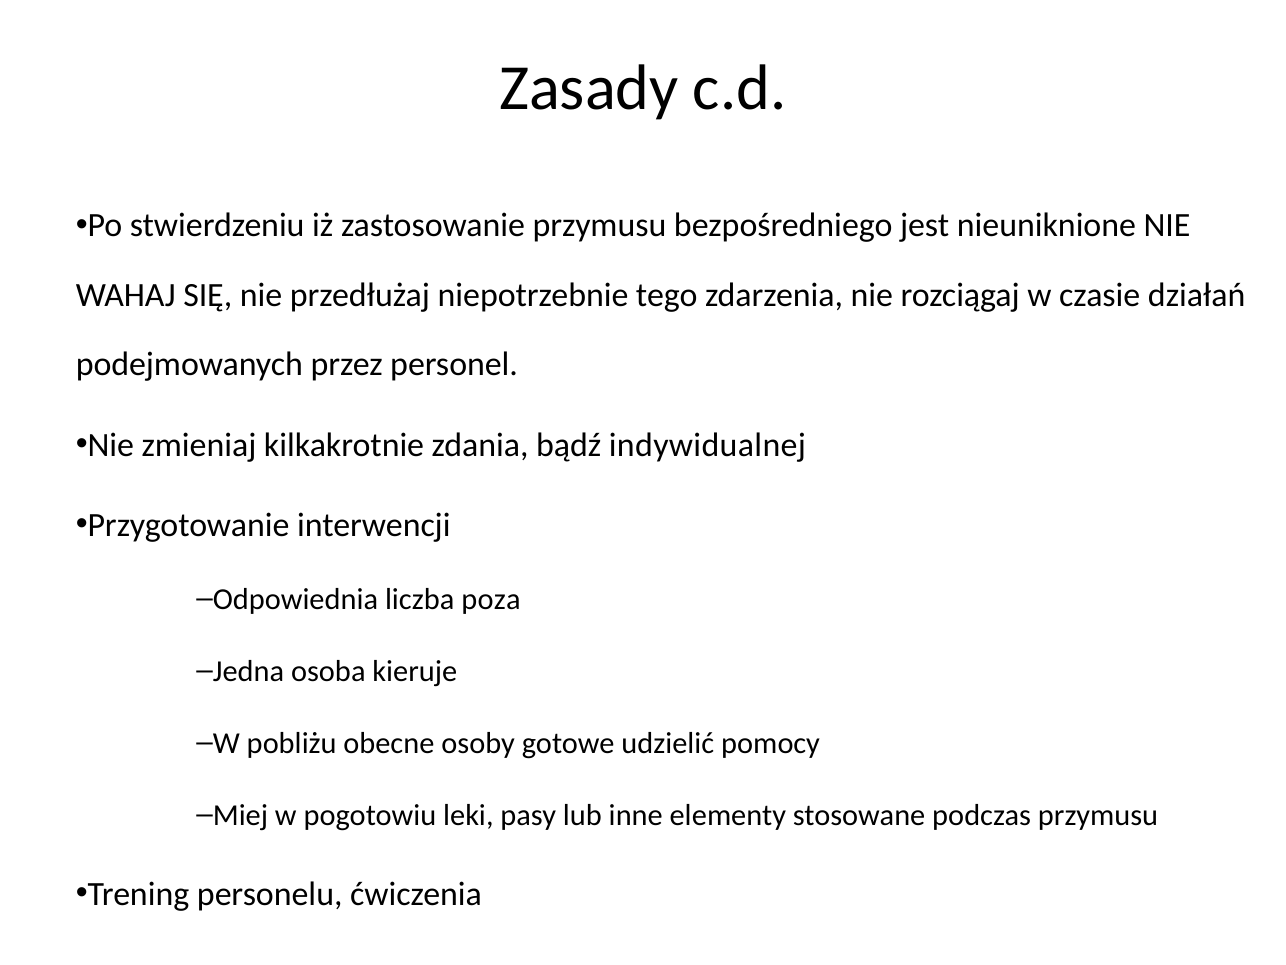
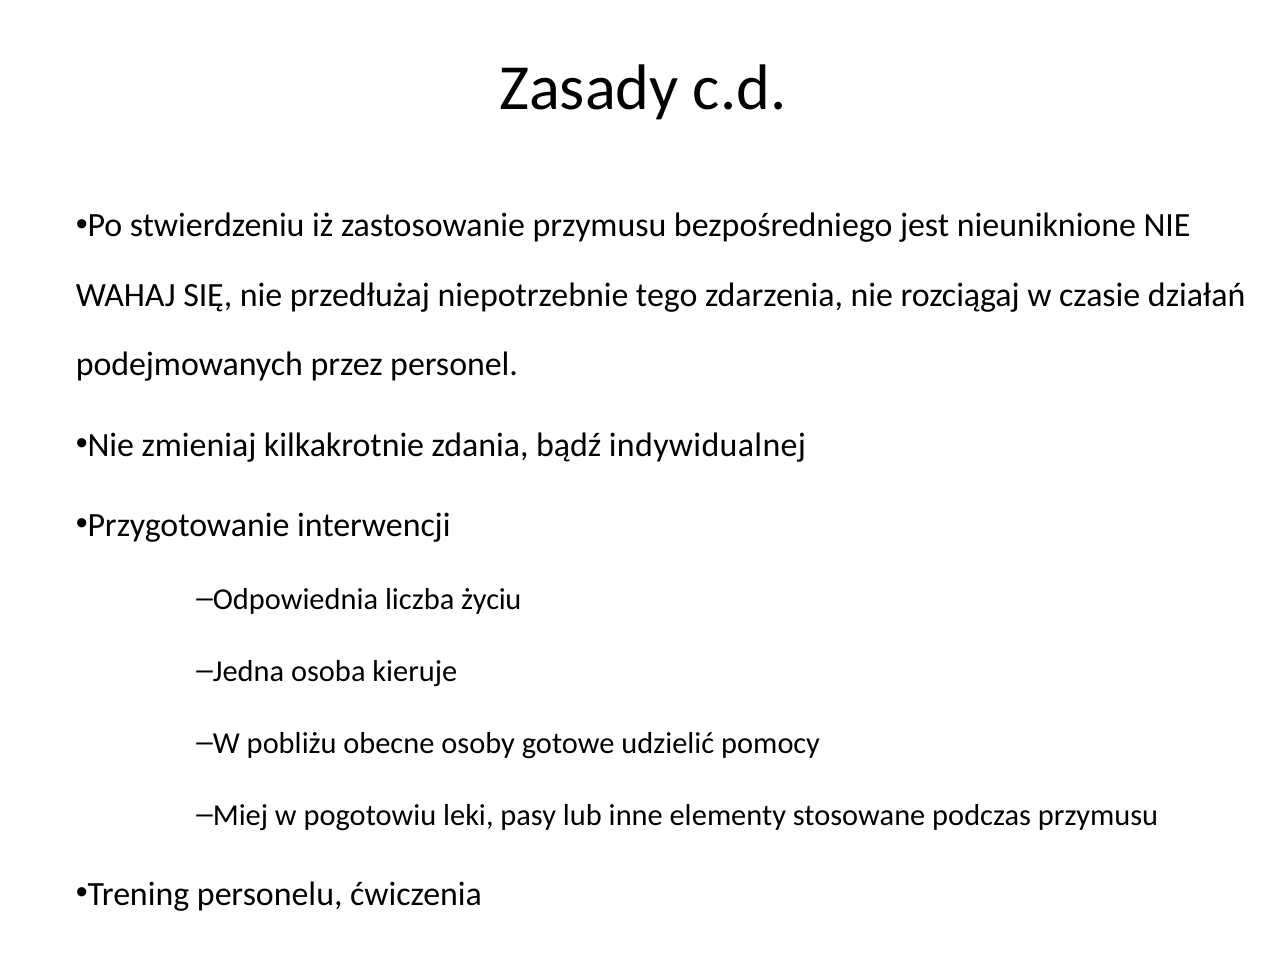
poza: poza -> życiu
